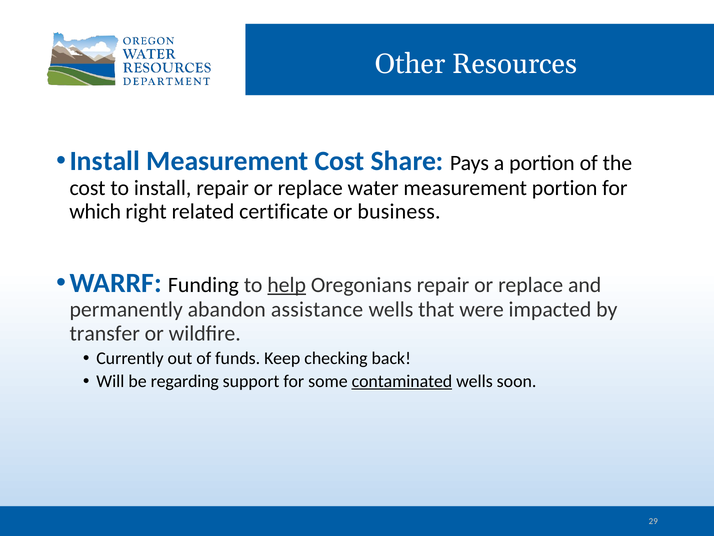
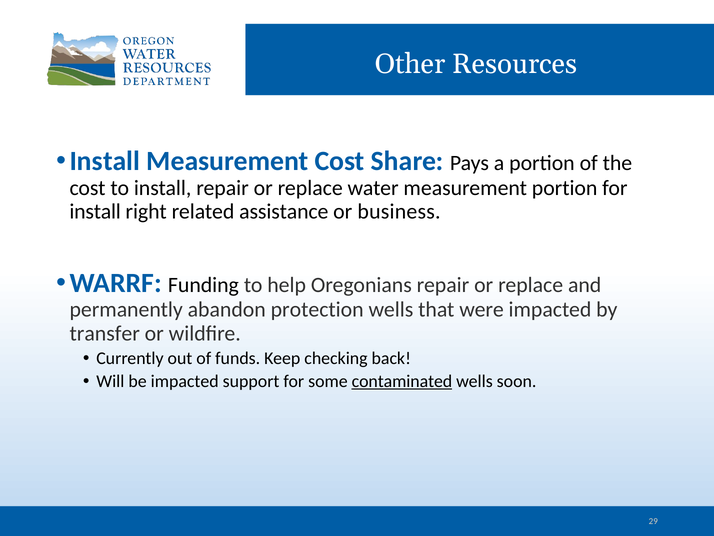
which at (95, 211): which -> install
certificate: certificate -> assistance
help underline: present -> none
assistance: assistance -> protection
be regarding: regarding -> impacted
